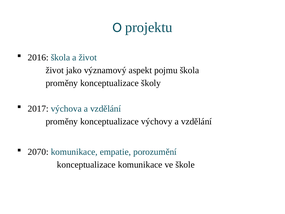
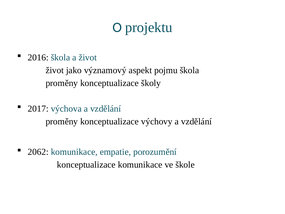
2070: 2070 -> 2062
